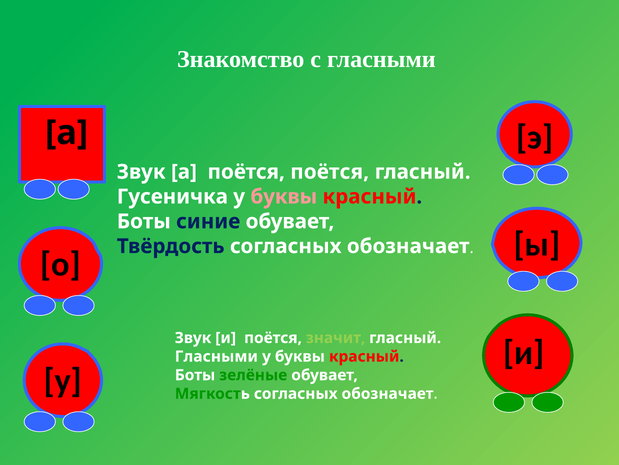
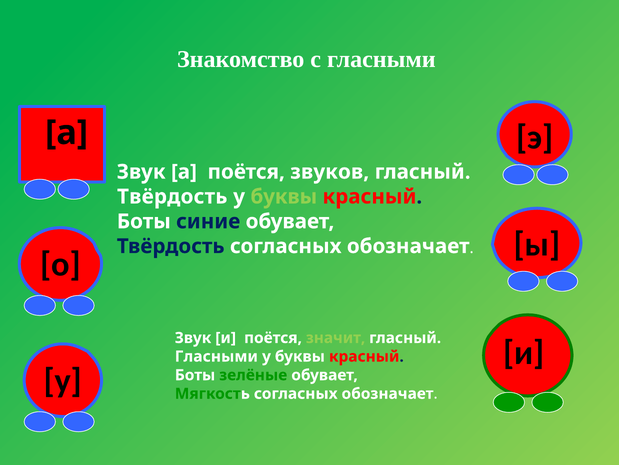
поётся поётся: поётся -> звуков
Гусеничка at (172, 196): Гусеничка -> Твёрдость
буквы at (284, 196) colour: pink -> light green
